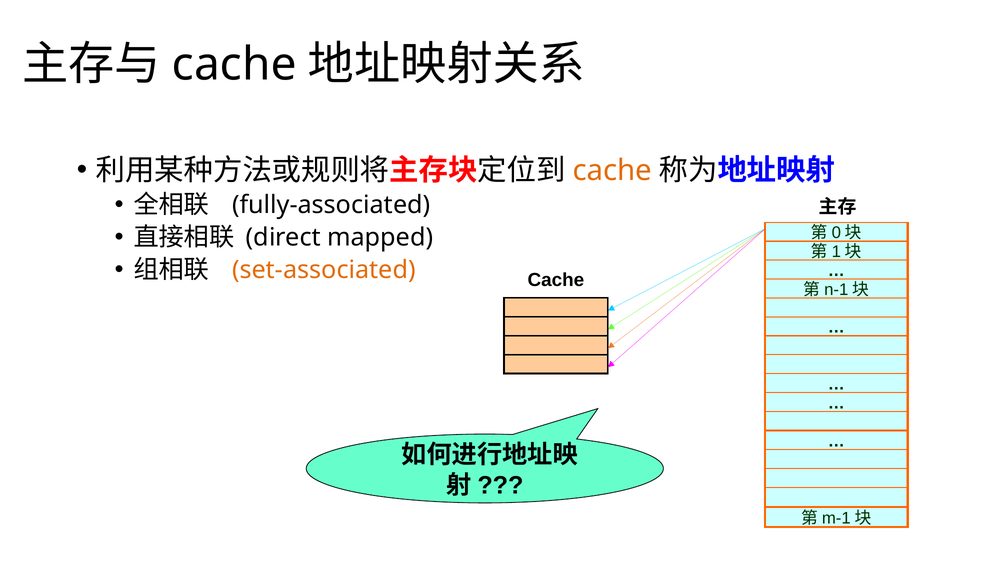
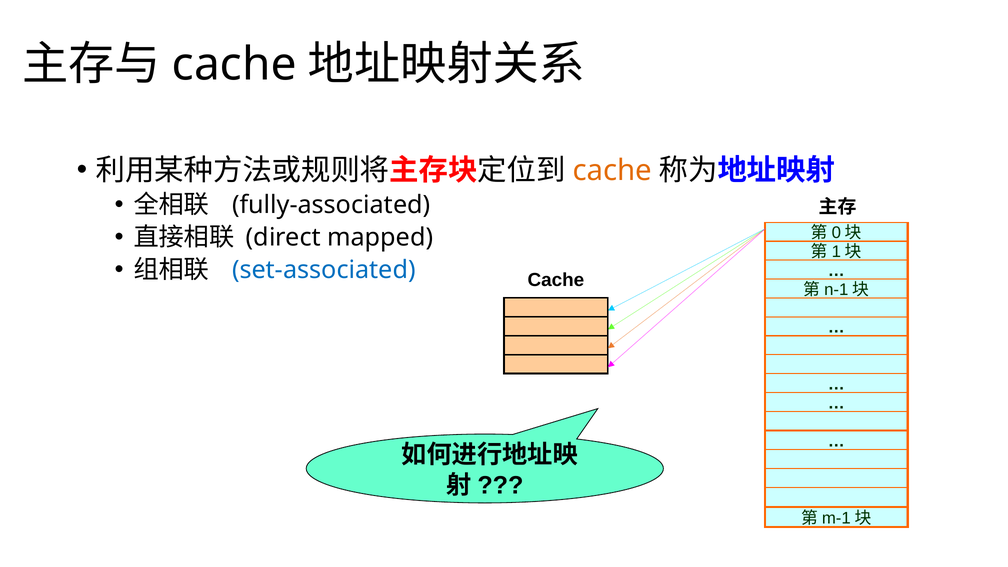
set-associated colour: orange -> blue
